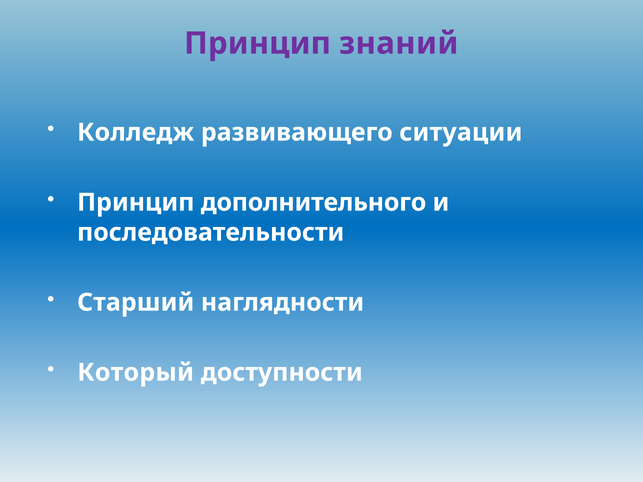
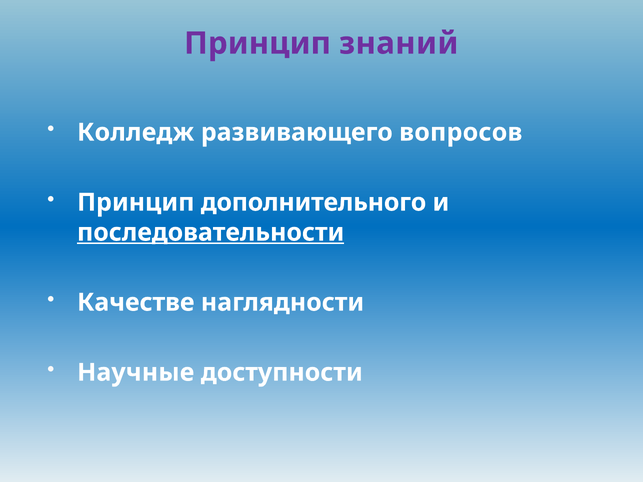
ситуации: ситуации -> вопросов
последовательности underline: none -> present
Старший: Старший -> Качестве
Который: Который -> Научные
